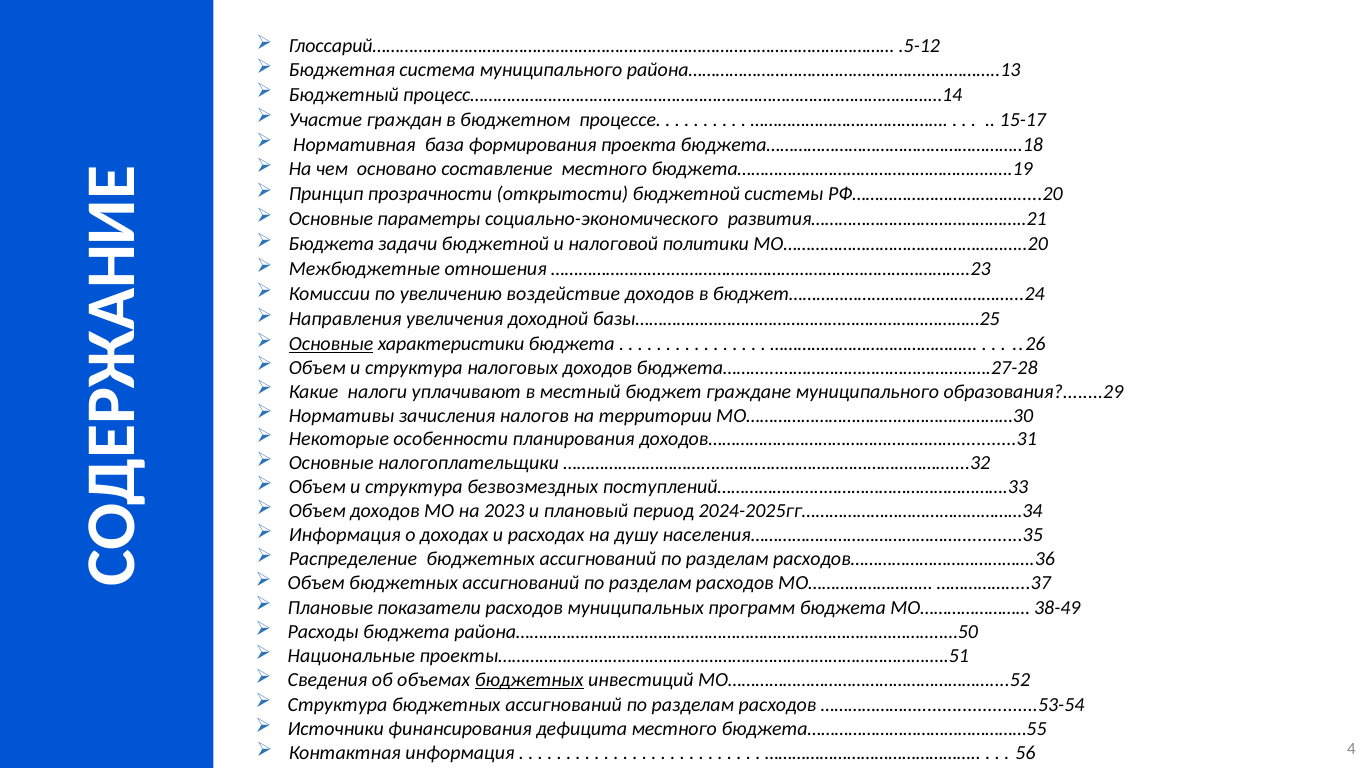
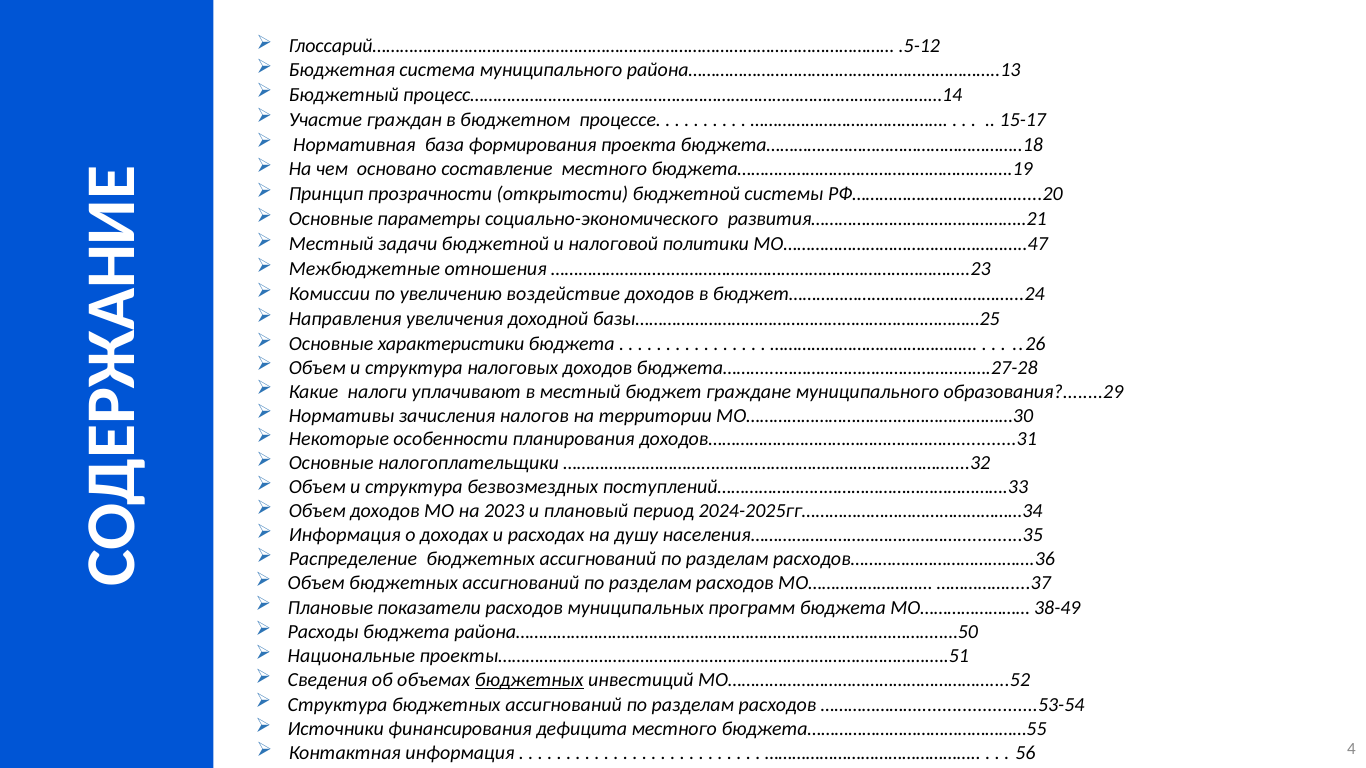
Бюджета at (331, 244): Бюджета -> Местный
МО……………………………………………..20: МО……………………………………………..20 -> МО……………………………………………..47
Основные at (331, 344) underline: present -> none
